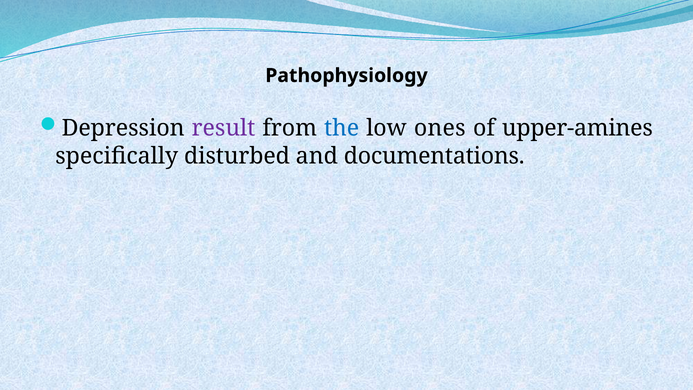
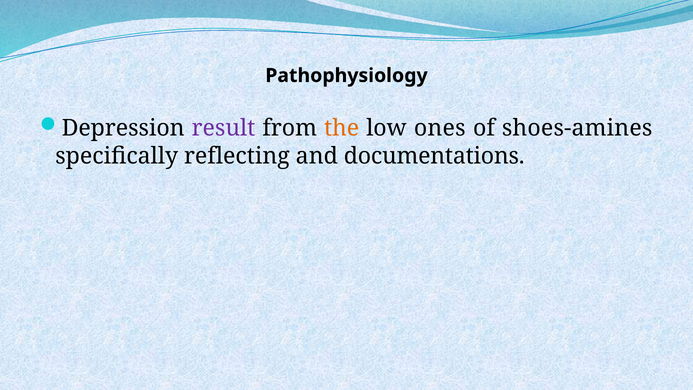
the colour: blue -> orange
upper-amines: upper-amines -> shoes-amines
disturbed: disturbed -> reflecting
